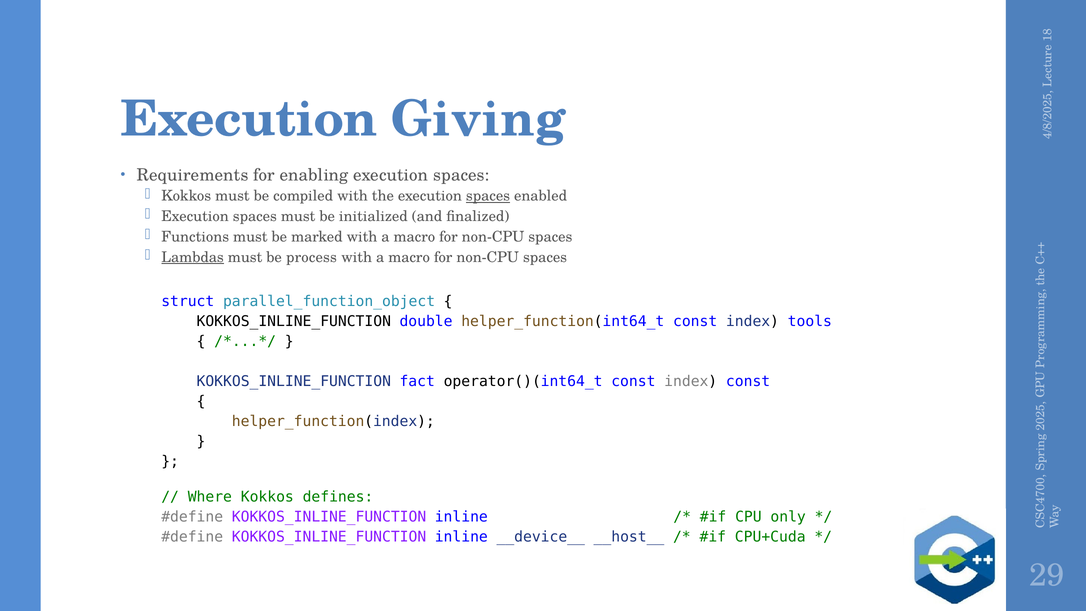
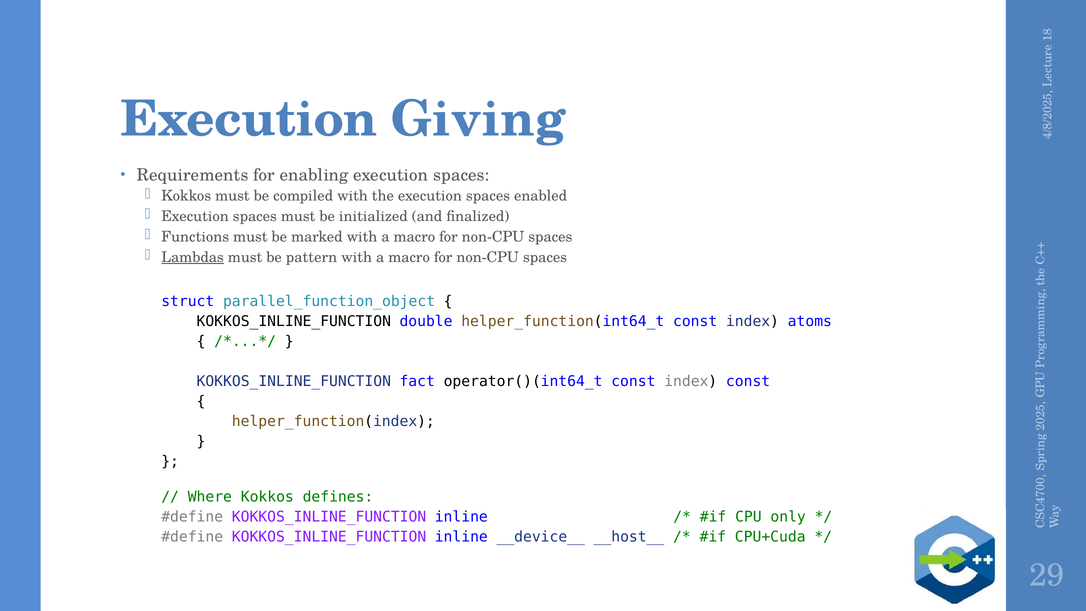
spaces at (488, 196) underline: present -> none
process: process -> pattern
tools: tools -> atoms
